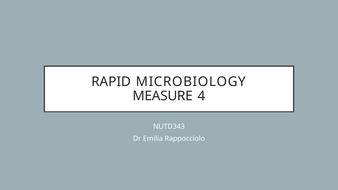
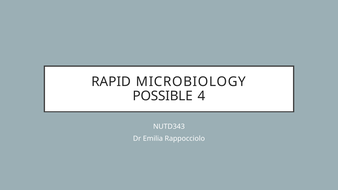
MEASURE: MEASURE -> POSSIBLE
